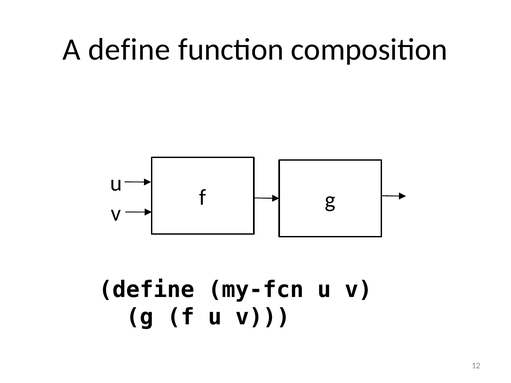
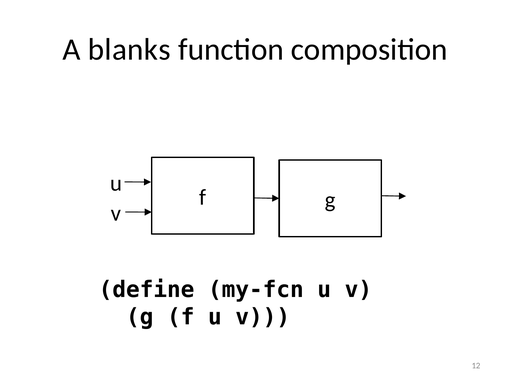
A define: define -> blanks
